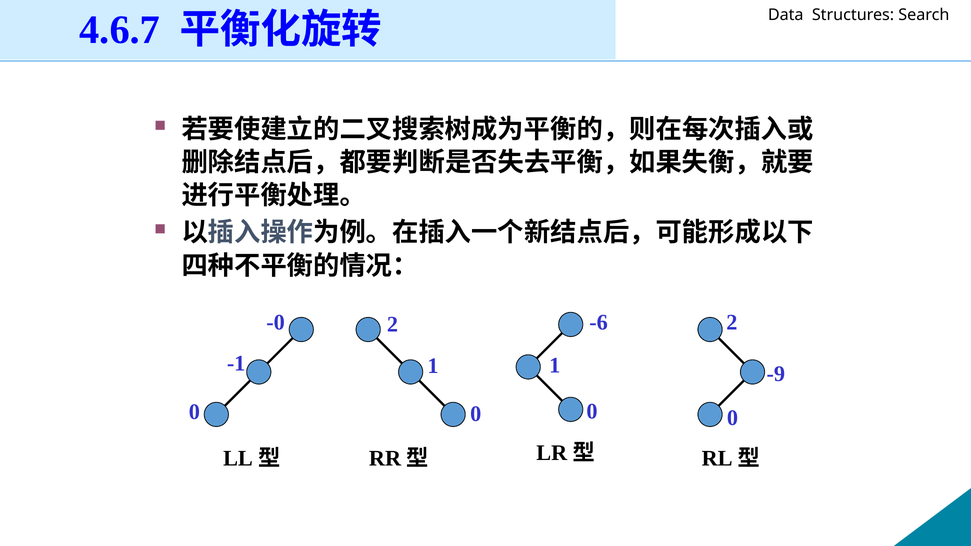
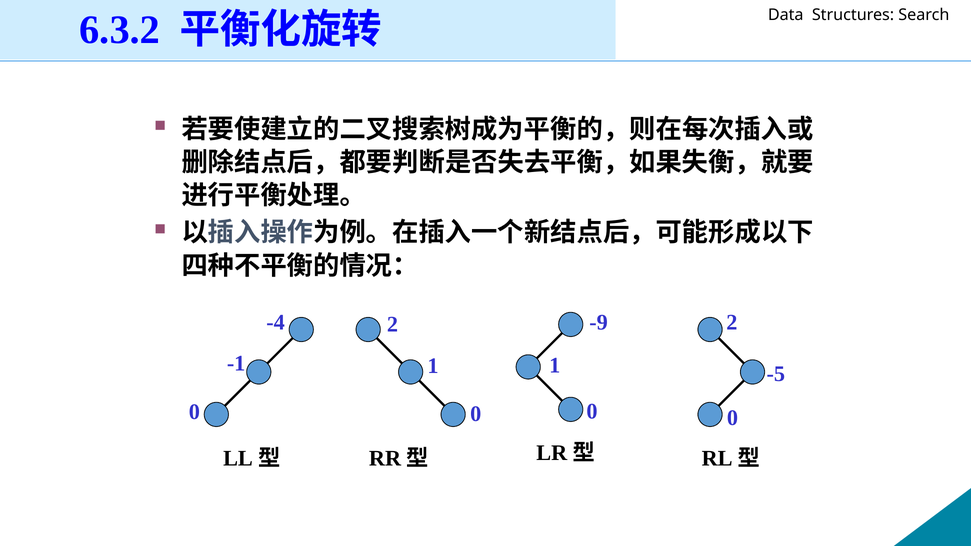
4.6.7: 4.6.7 -> 6.3.2
-0: -0 -> -4
-6: -6 -> -9
-9: -9 -> -5
